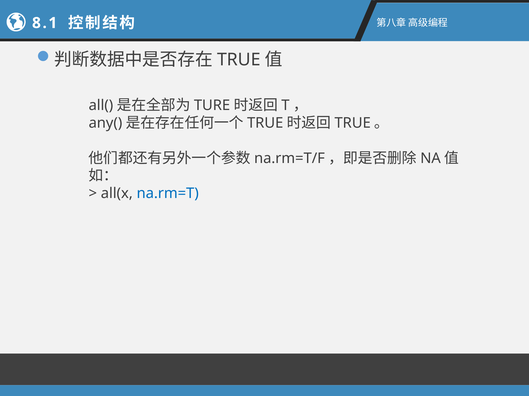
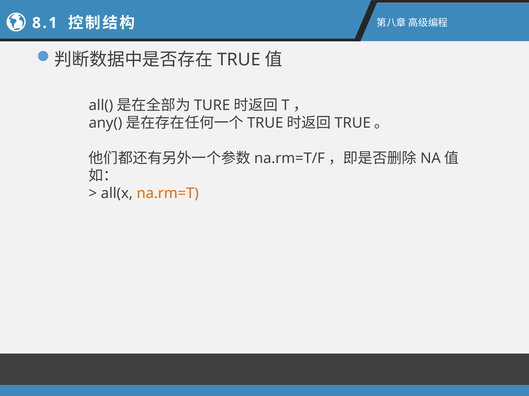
na.rm=T colour: blue -> orange
